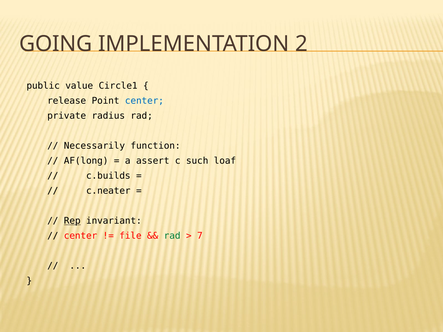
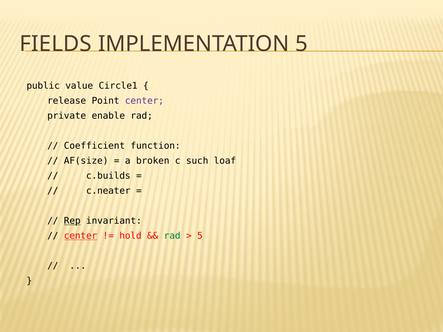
GOING: GOING -> FIELDS
IMPLEMENTATION 2: 2 -> 5
center at (144, 101) colour: blue -> purple
radius: radius -> enable
Necessarily: Necessarily -> Coefficient
AF(long: AF(long -> AF(size
assert: assert -> broken
center at (81, 236) underline: none -> present
file: file -> hold
7 at (200, 236): 7 -> 5
